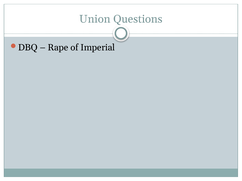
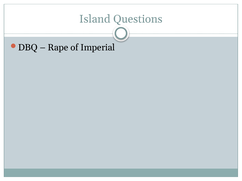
Union: Union -> Island
